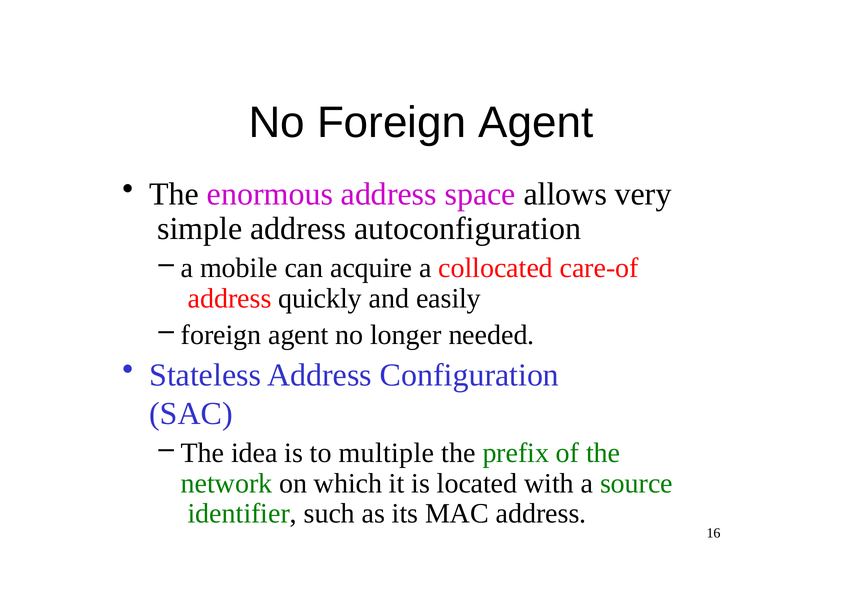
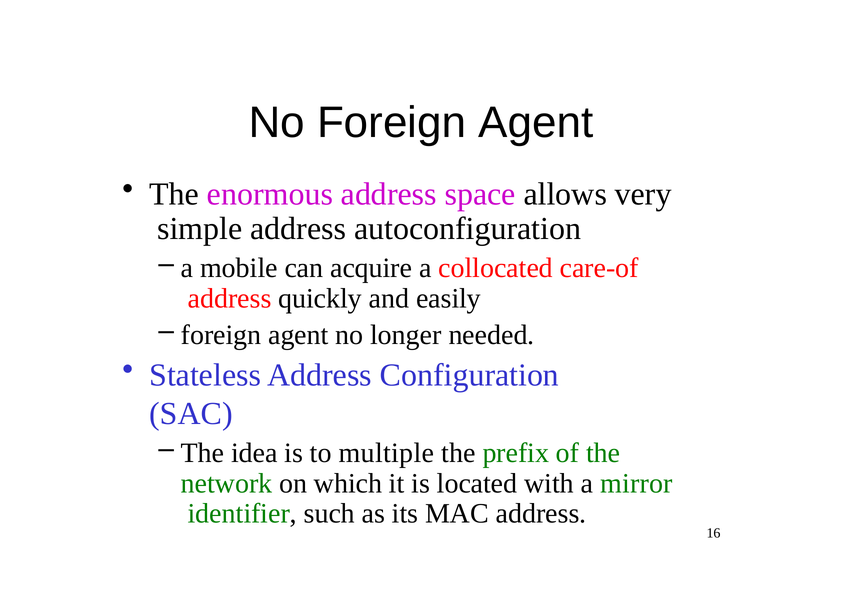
source: source -> mirror
